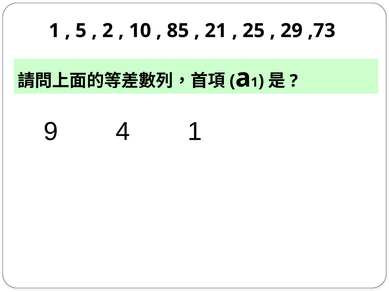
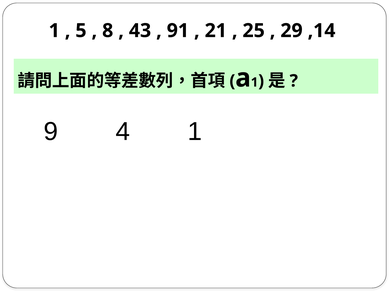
2: 2 -> 8
10: 10 -> 43
85: 85 -> 91
,73: ,73 -> ,14
